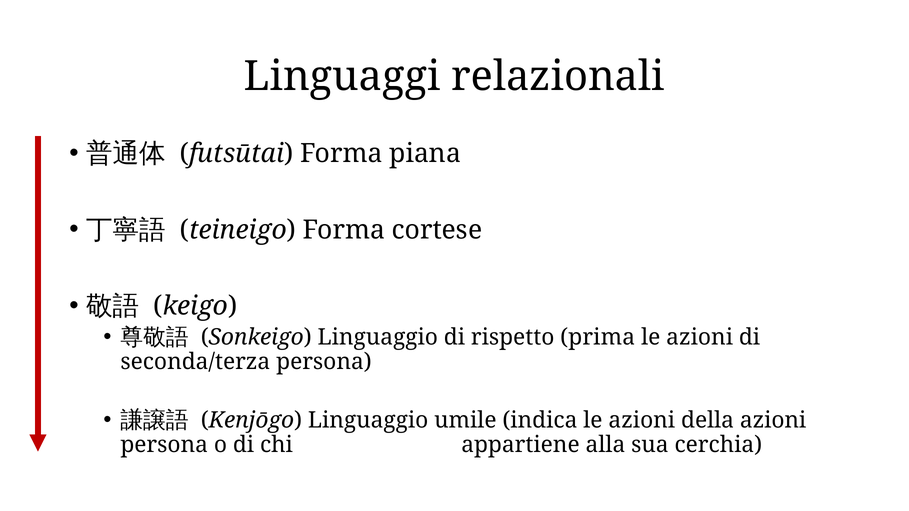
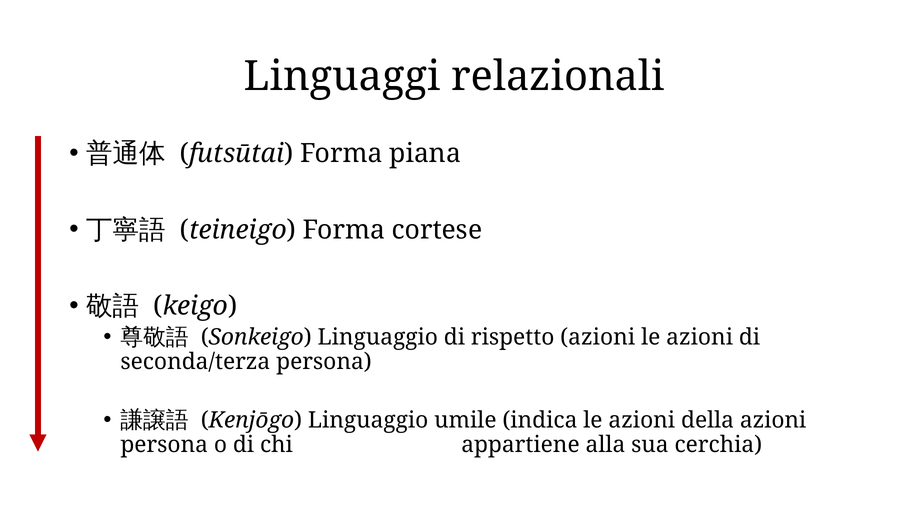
rispetto prima: prima -> azioni
